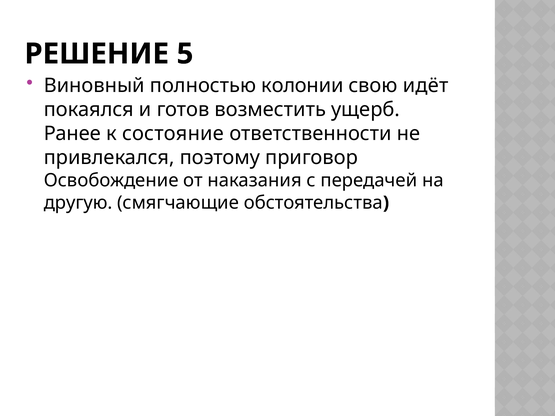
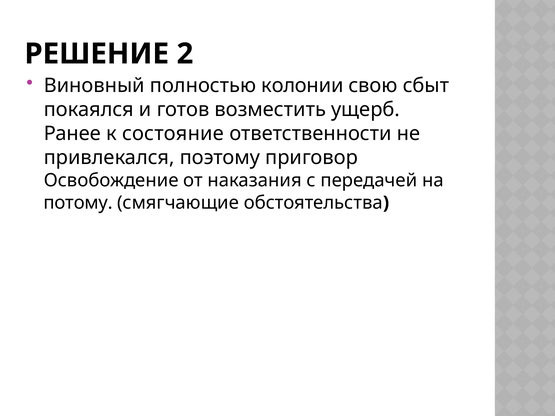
5: 5 -> 2
идёт: идёт -> сбыт
другую: другую -> потому
